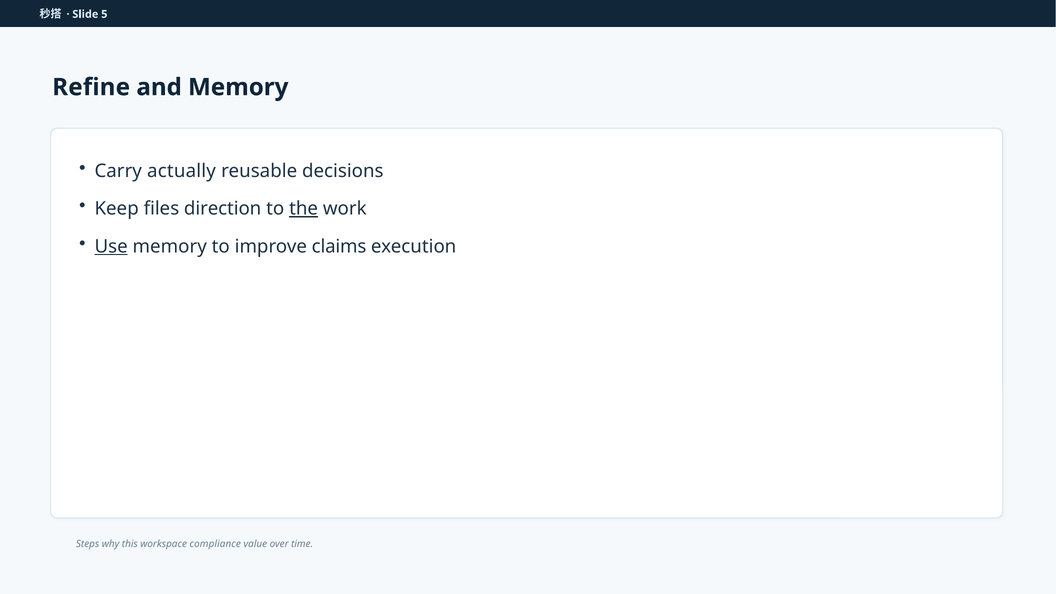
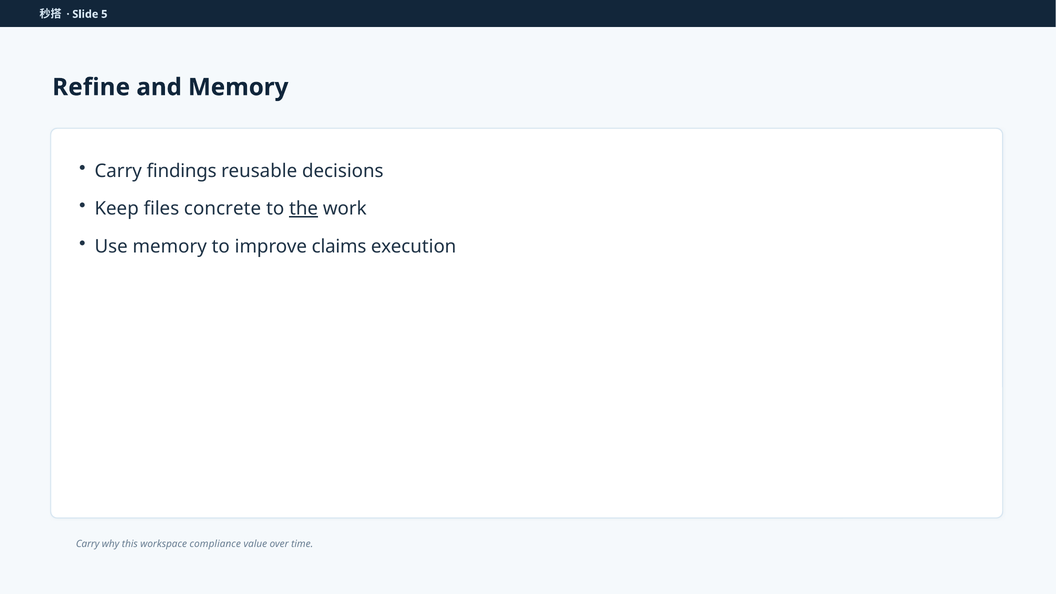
actually: actually -> findings
direction: direction -> concrete
Use underline: present -> none
Steps at (88, 544): Steps -> Carry
